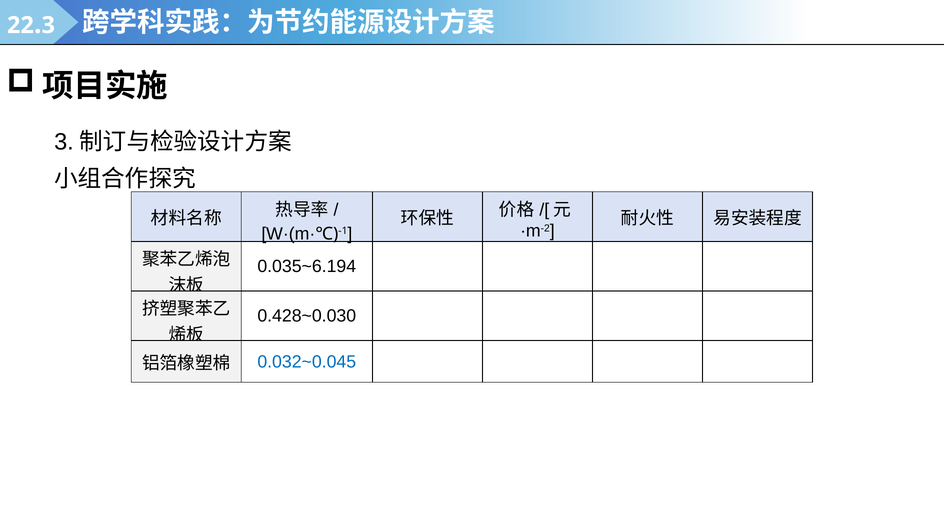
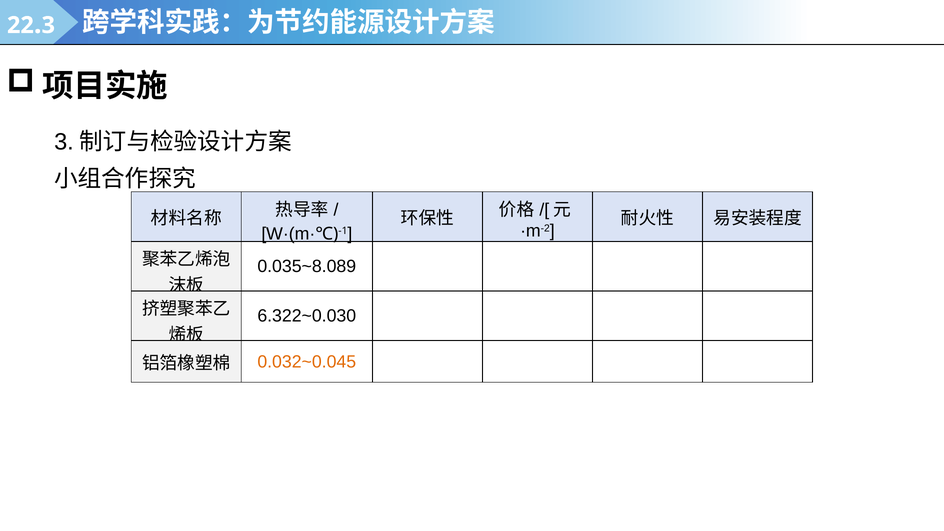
0.035~6.194: 0.035~6.194 -> 0.035~8.089
0.428~0.030: 0.428~0.030 -> 6.322~0.030
0.032~0.045 colour: blue -> orange
